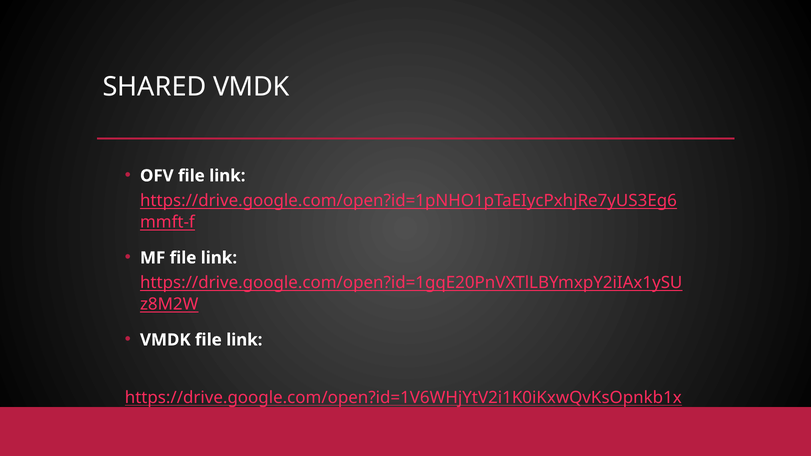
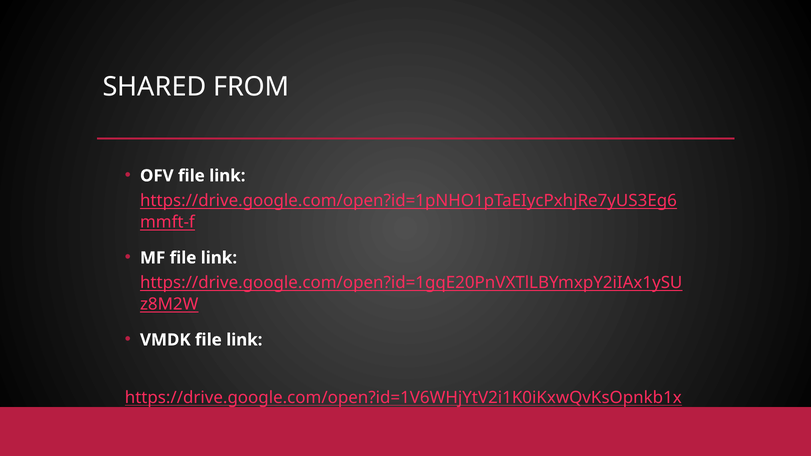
SHARED VMDK: VMDK -> FROM
